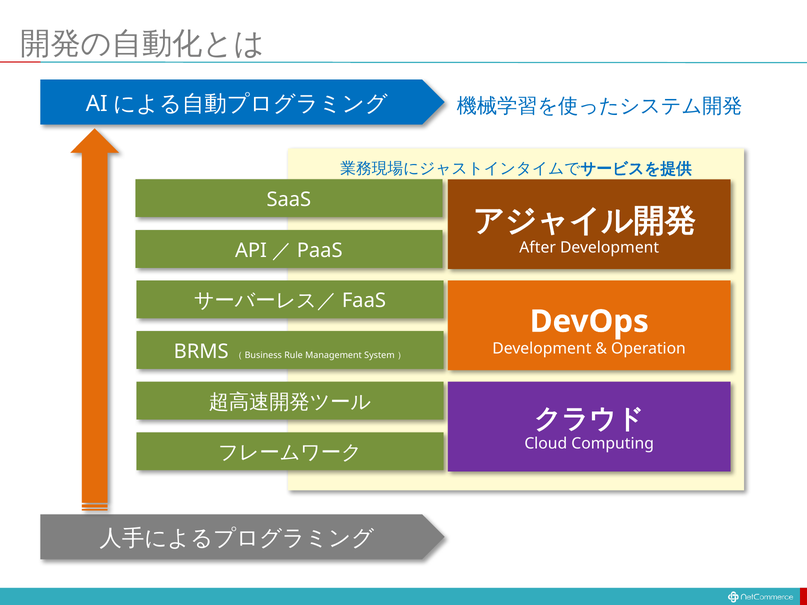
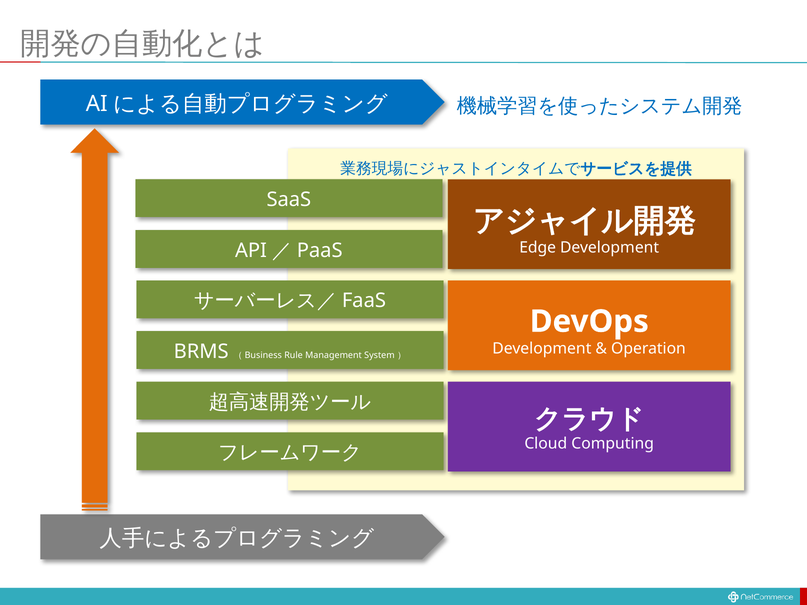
After: After -> Edge
